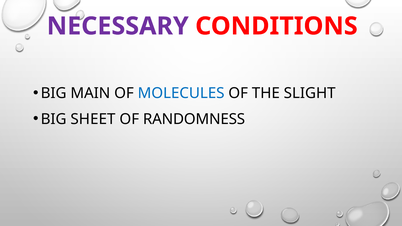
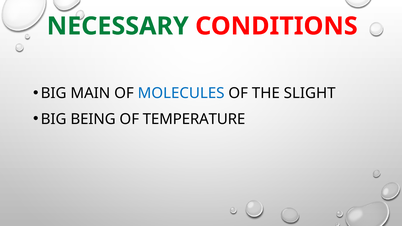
NECESSARY colour: purple -> green
SHEET: SHEET -> BEING
RANDOMNESS: RANDOMNESS -> TEMPERATURE
